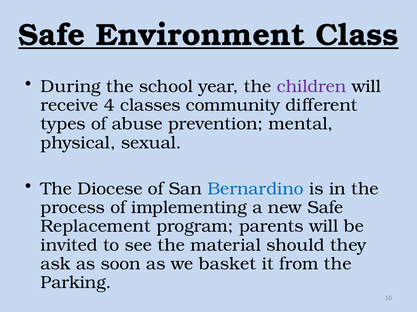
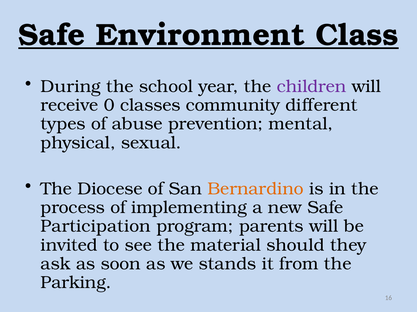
4: 4 -> 0
Bernardino colour: blue -> orange
Replacement: Replacement -> Participation
basket: basket -> stands
